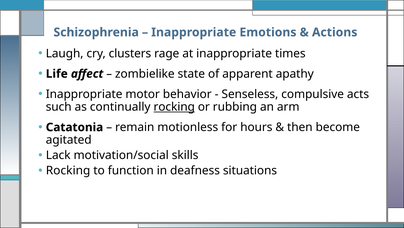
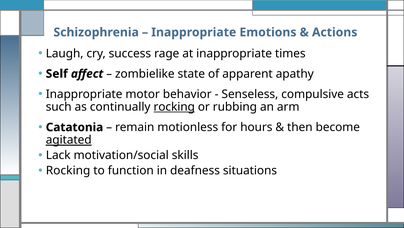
clusters: clusters -> success
Life: Life -> Self
agitated underline: none -> present
